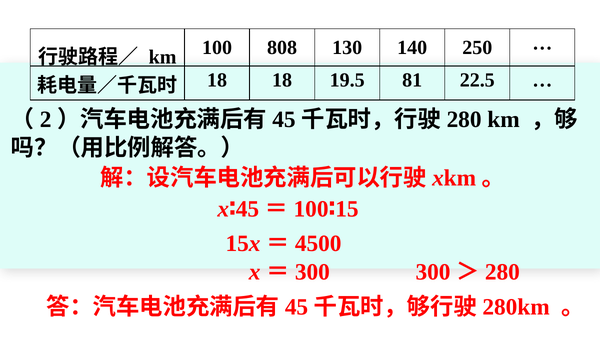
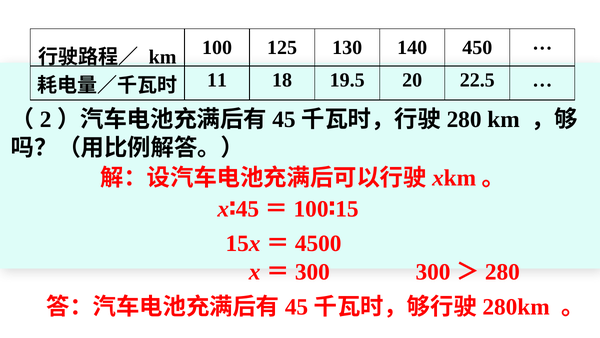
808: 808 -> 125
250: 250 -> 450
18 at (217, 80): 18 -> 11
81: 81 -> 20
